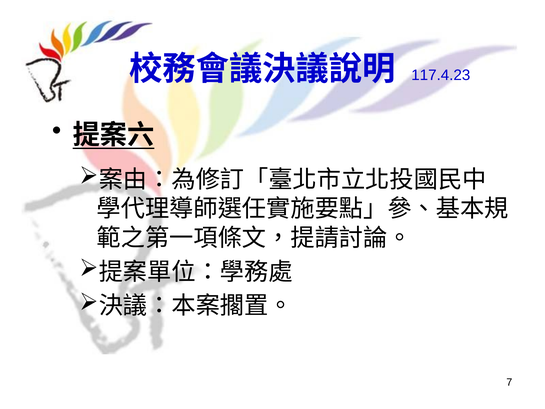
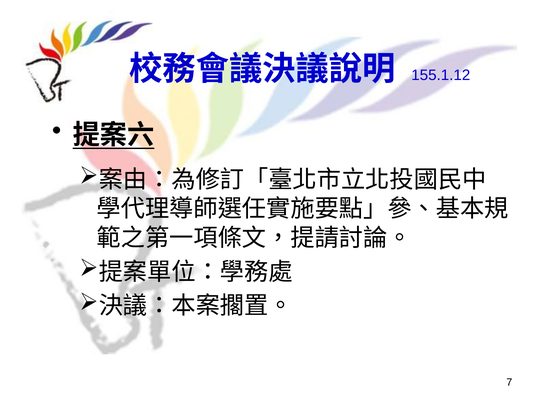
117.4.23: 117.4.23 -> 155.1.12
